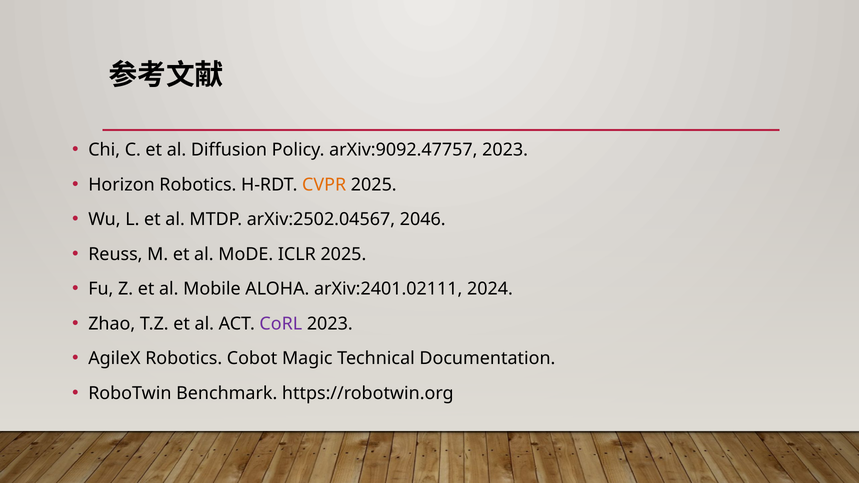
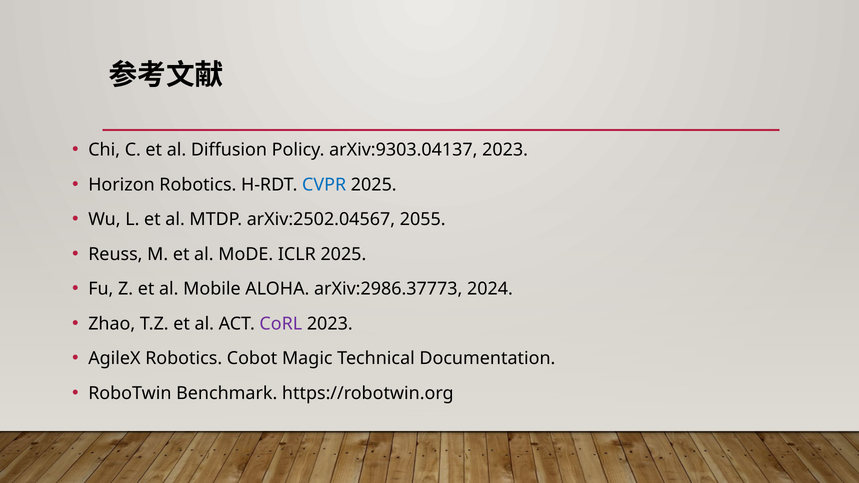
arXiv:9092.47757: arXiv:9092.47757 -> arXiv:9303.04137
CVPR colour: orange -> blue
2046: 2046 -> 2055
arXiv:2401.02111: arXiv:2401.02111 -> arXiv:2986.37773
